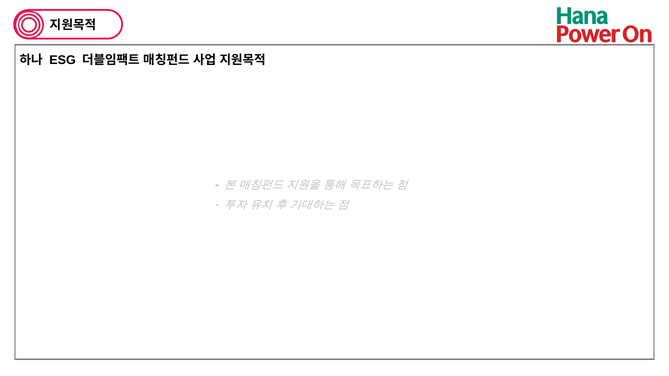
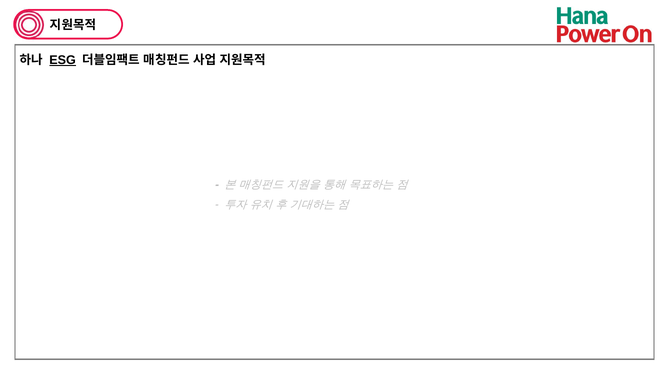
ESG underline: none -> present
